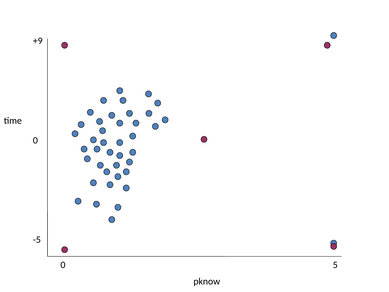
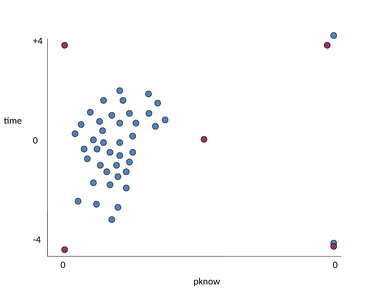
+9: +9 -> +4
-5: -5 -> -4
0 5: 5 -> 0
